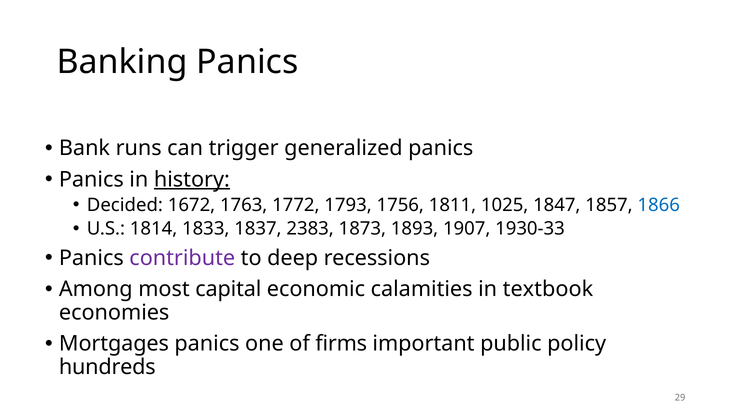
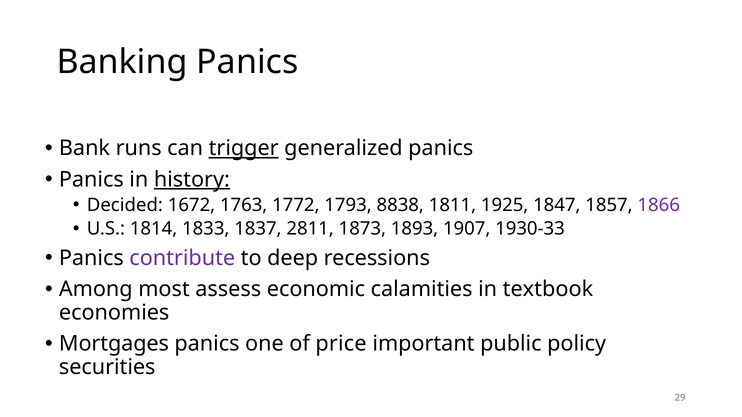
trigger underline: none -> present
1756: 1756 -> 8838
1025: 1025 -> 1925
1866 colour: blue -> purple
2383: 2383 -> 2811
capital: capital -> assess
firms: firms -> price
hundreds: hundreds -> securities
